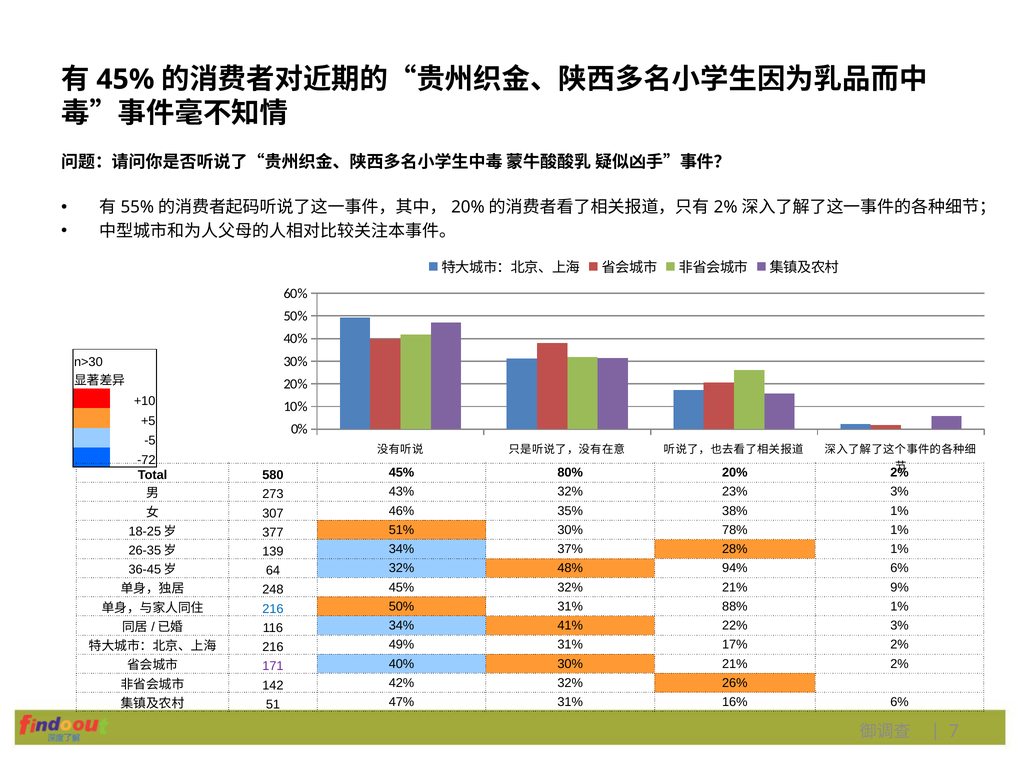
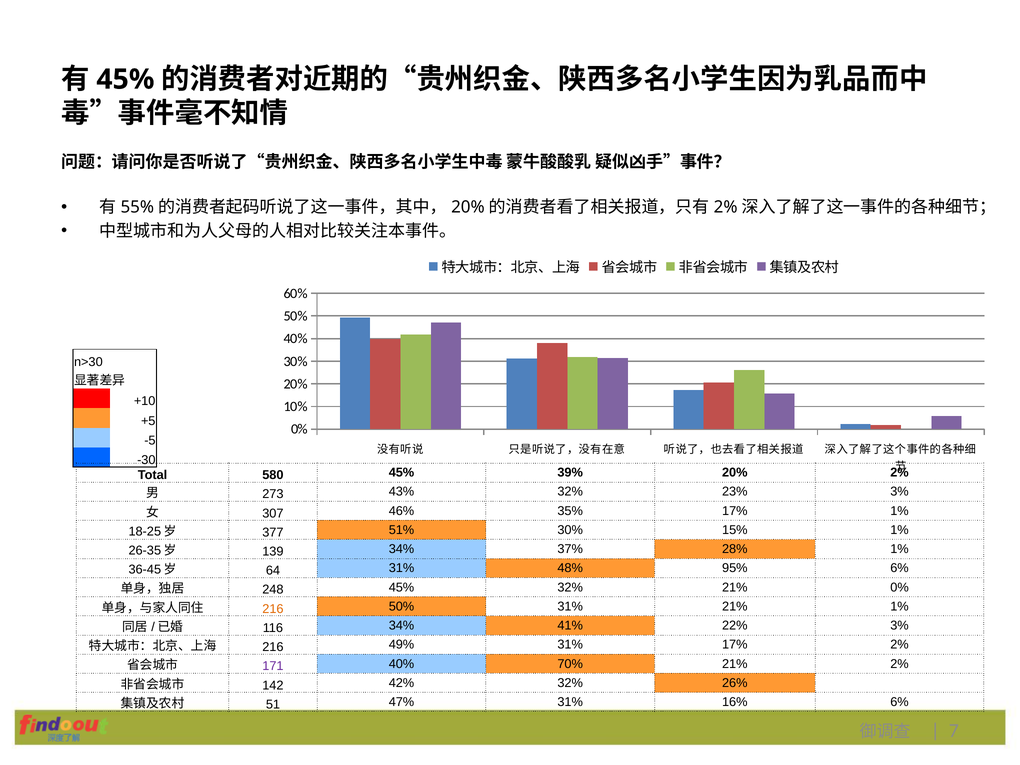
-72: -72 -> -30
80%: 80% -> 39%
35% 38%: 38% -> 17%
78%: 78% -> 15%
64 32%: 32% -> 31%
94%: 94% -> 95%
21% 9%: 9% -> 0%
216 at (273, 609) colour: blue -> orange
31% 88%: 88% -> 21%
40% 30%: 30% -> 70%
